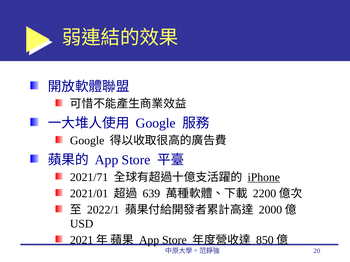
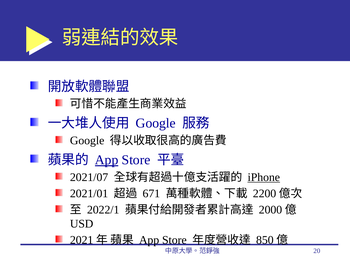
App at (107, 160) underline: none -> present
2021/71: 2021/71 -> 2021/07
639: 639 -> 671
